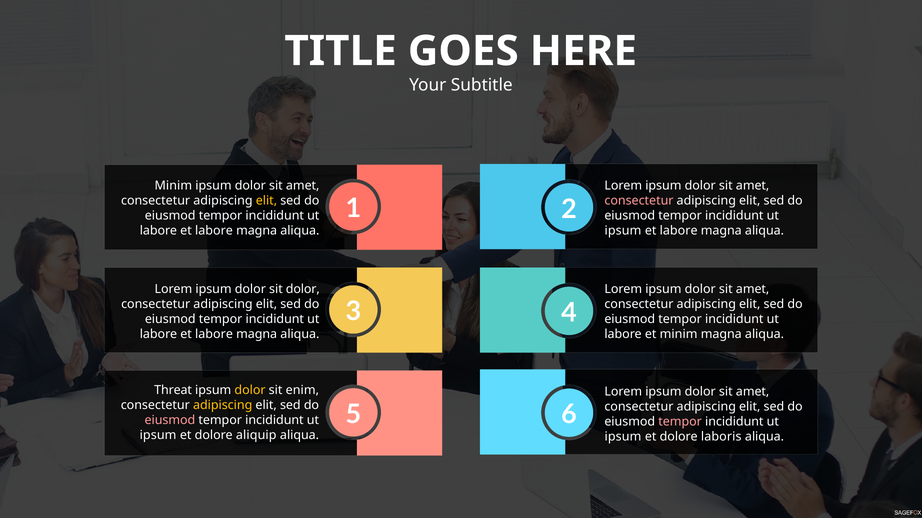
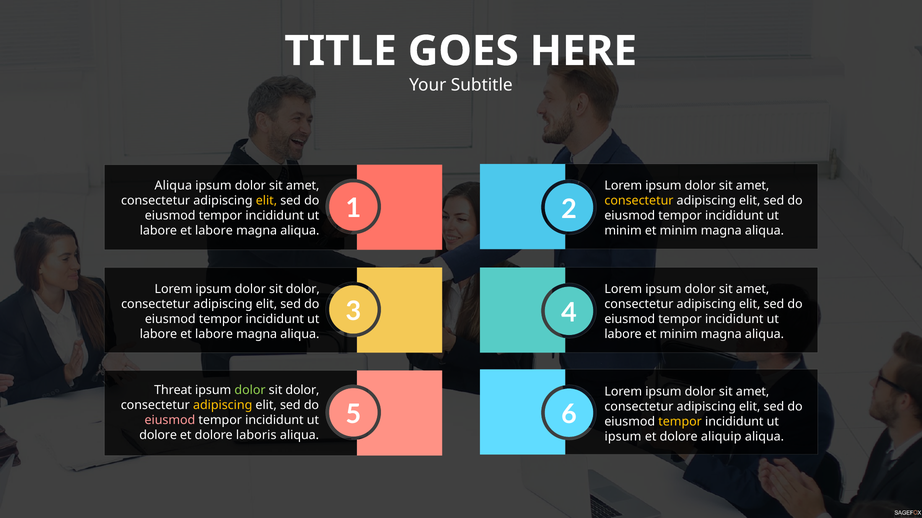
Minim at (173, 186): Minim -> Aliqua
consectetur at (639, 201) colour: pink -> yellow
ipsum at (623, 231): ipsum -> minim
labore at (679, 231): labore -> minim
dolor at (250, 391) colour: yellow -> light green
enim at (302, 391): enim -> dolor
tempor at (680, 422) colour: pink -> yellow
ipsum at (158, 436): ipsum -> dolore
aliquip: aliquip -> laboris
laboris: laboris -> aliquip
